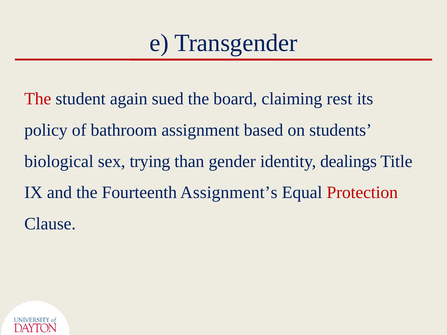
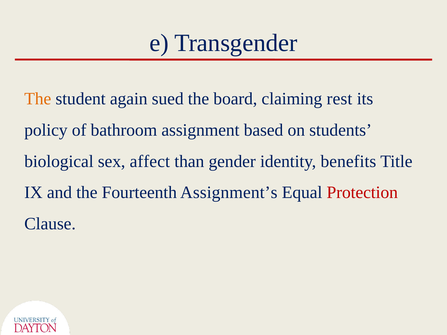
The at (38, 99) colour: red -> orange
trying: trying -> affect
dealings: dealings -> benefits
